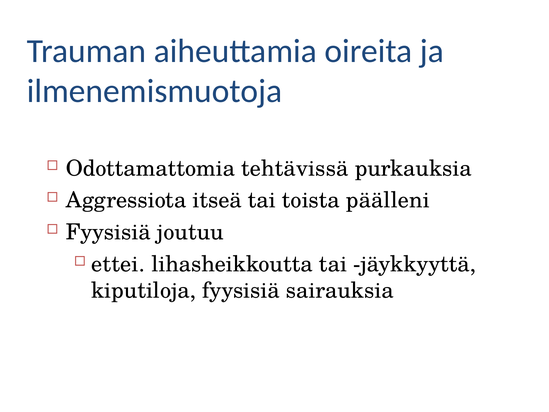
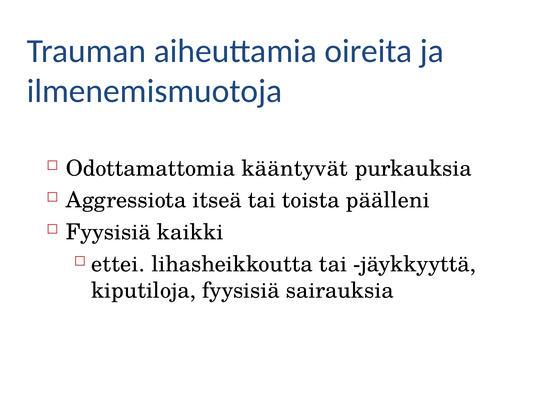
tehtävissä: tehtävissä -> kääntyvät
joutuu: joutuu -> kaikki
